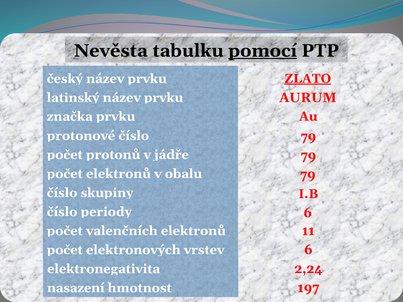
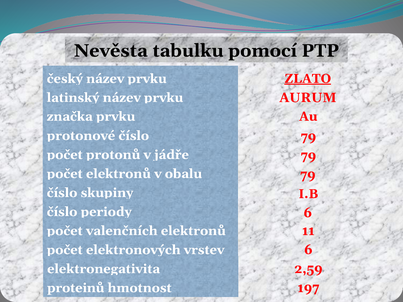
pomocí underline: present -> none
2,24: 2,24 -> 2,59
nasazení: nasazení -> proteinů
